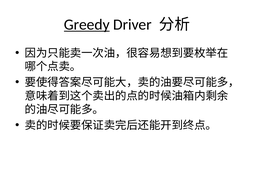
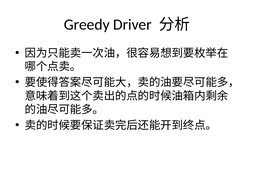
Greedy underline: present -> none
